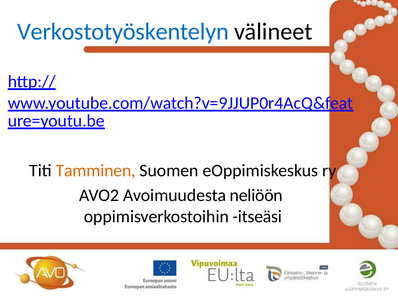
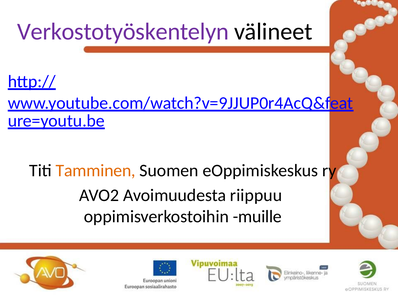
Verkostotyöskentelyn colour: blue -> purple
neliöön: neliöön -> riippuu
itseäsi: itseäsi -> muille
